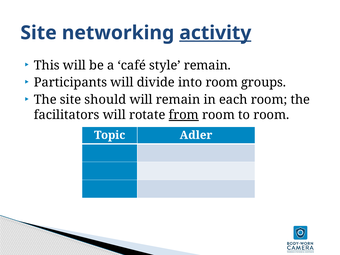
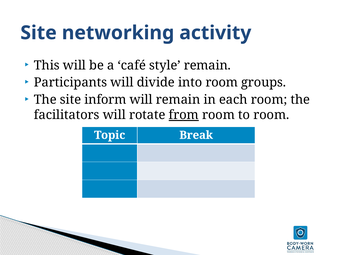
activity underline: present -> none
should: should -> inform
Adler: Adler -> Break
